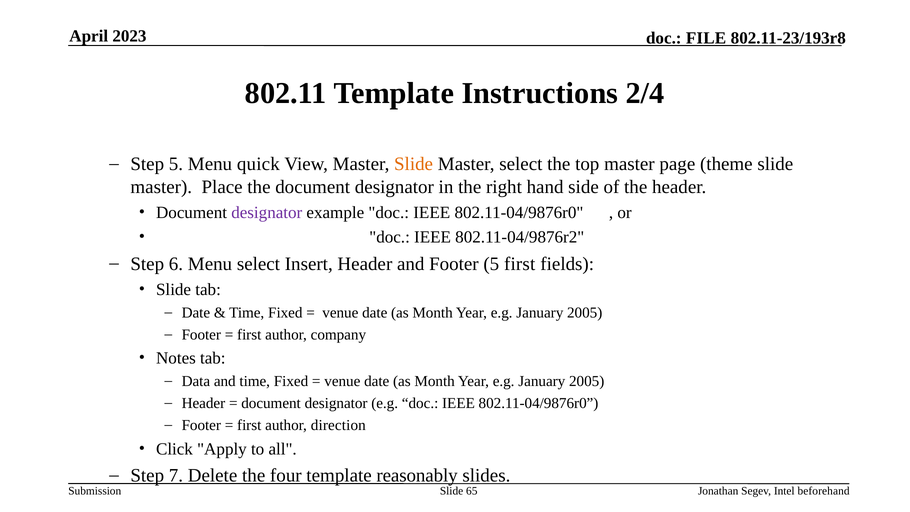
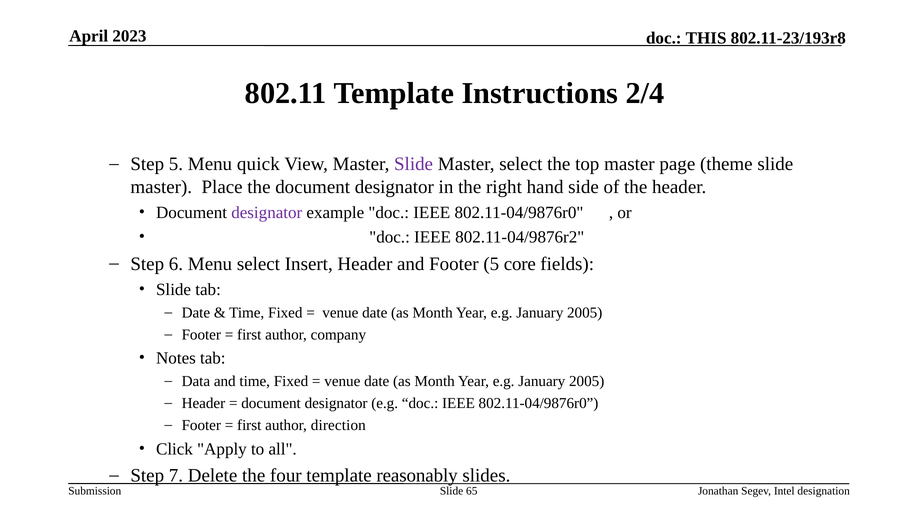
FILE: FILE -> THIS
Slide at (414, 164) colour: orange -> purple
5 first: first -> core
beforehand: beforehand -> designation
